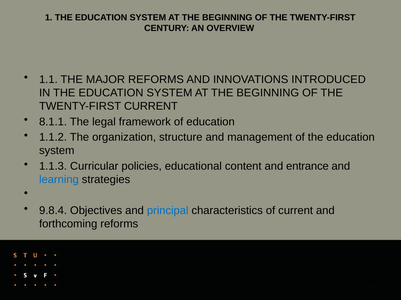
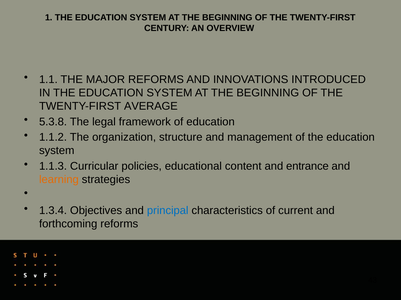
TWENTY-FIRST CURRENT: CURRENT -> AVERAGE
8.1.1: 8.1.1 -> 5.3.8
learning colour: blue -> orange
9.8.4: 9.8.4 -> 1.3.4
